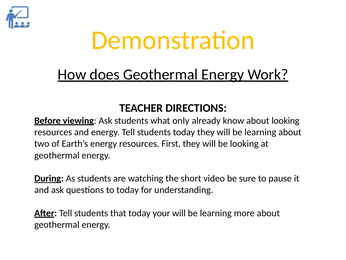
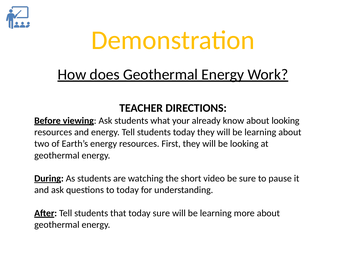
only: only -> your
today your: your -> sure
